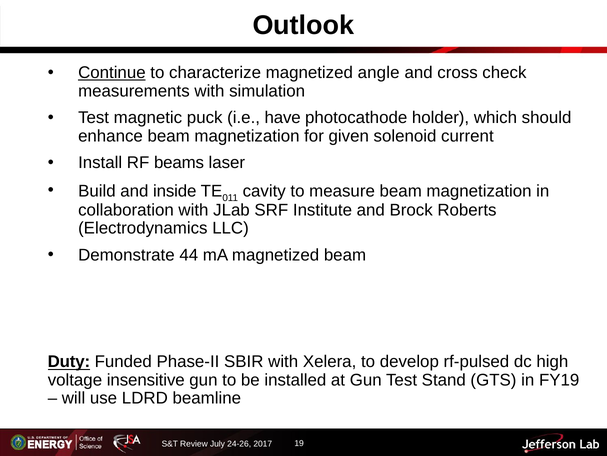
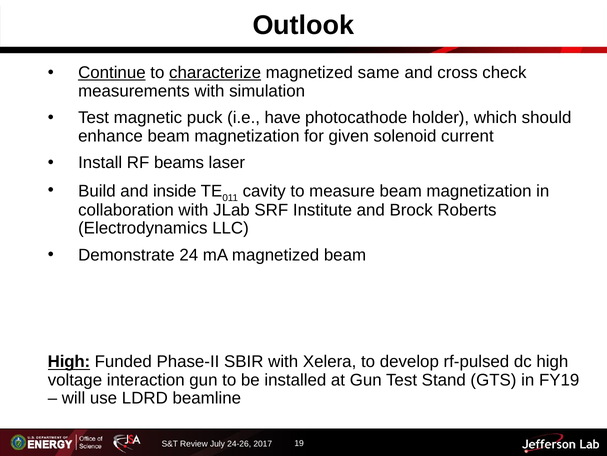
characterize underline: none -> present
angle: angle -> same
44: 44 -> 24
Duty at (69, 361): Duty -> High
insensitive: insensitive -> interaction
